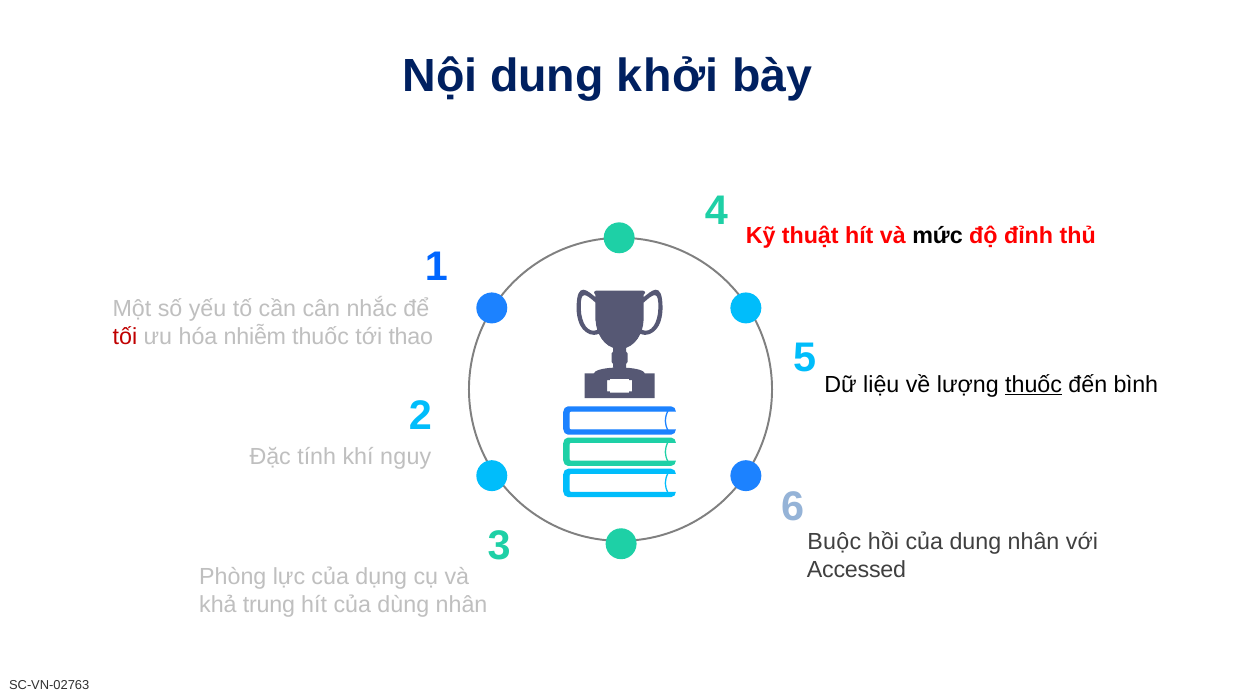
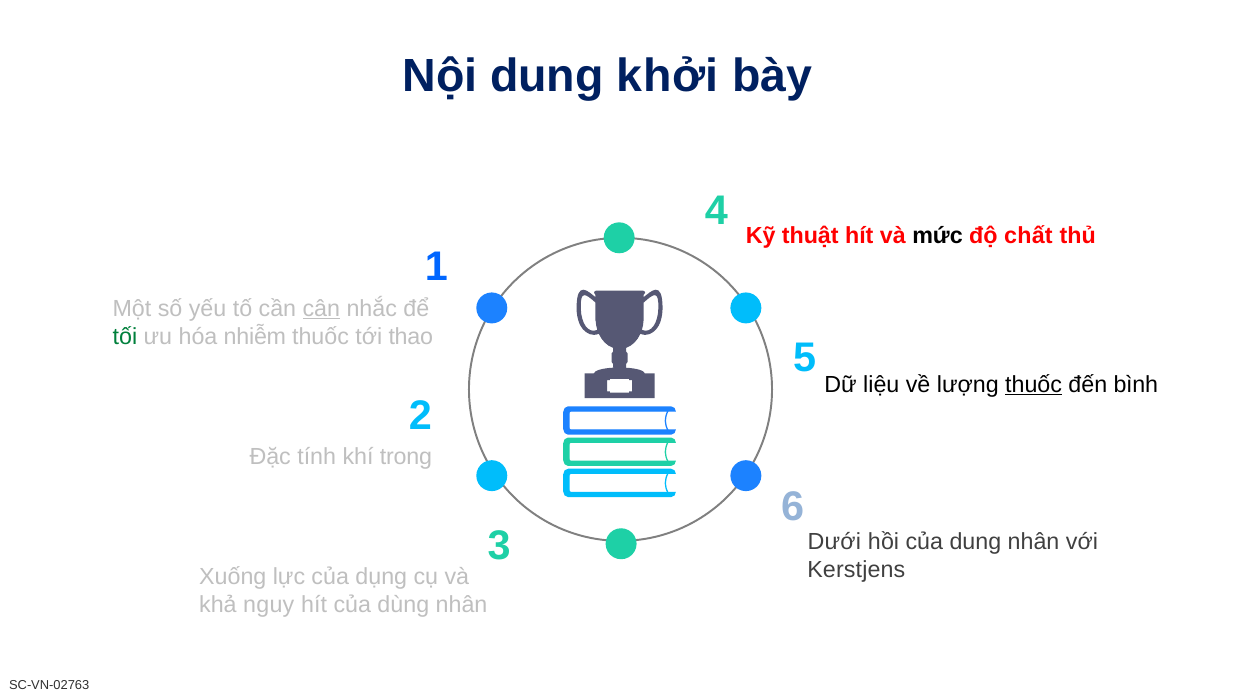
đỉnh: đỉnh -> chất
cân underline: none -> present
tối colour: red -> green
nguy: nguy -> trong
Buộc: Buộc -> Dưới
Accessed: Accessed -> Kerstjens
Phòng: Phòng -> Xuống
trung: trung -> nguy
